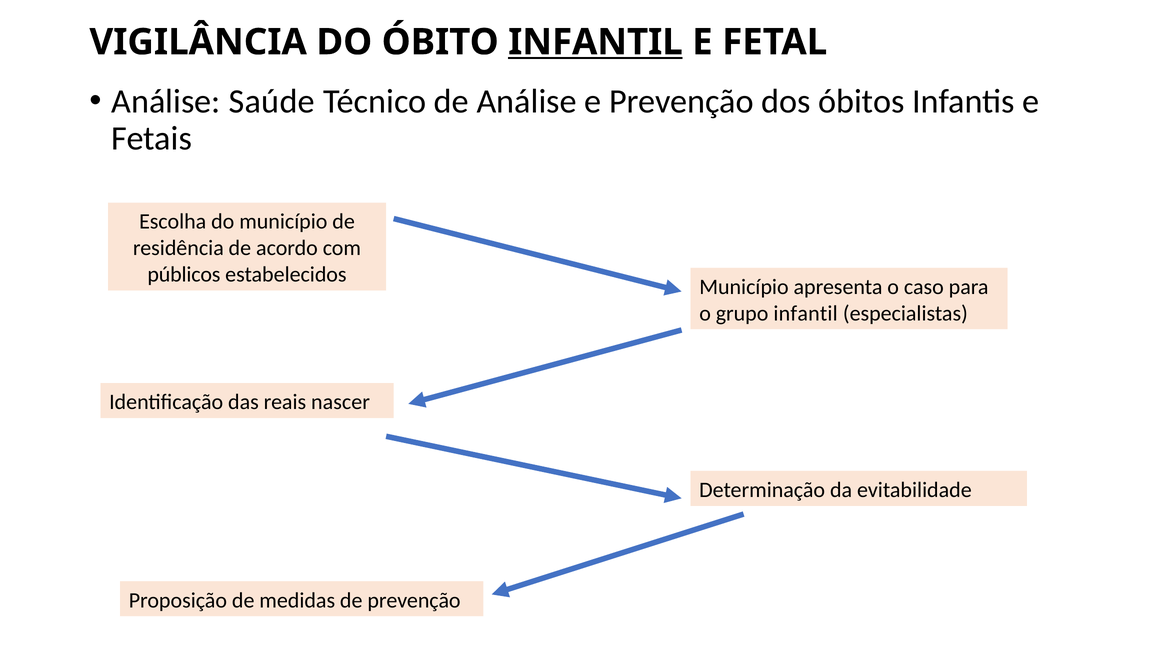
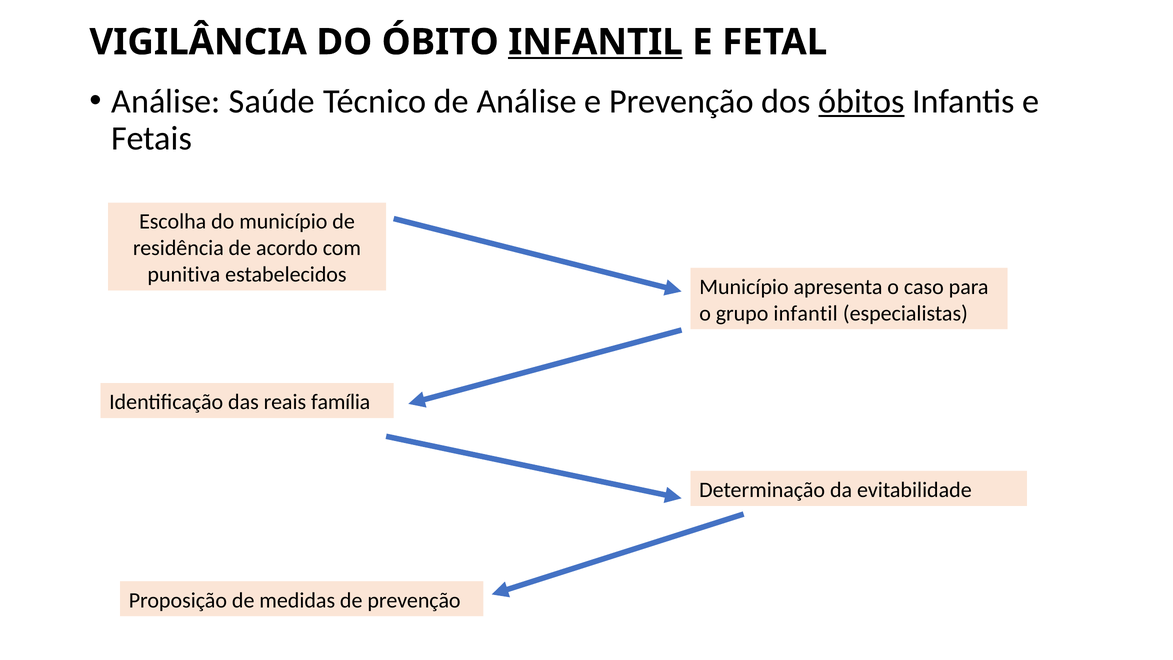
óbitos underline: none -> present
públicos: públicos -> punitiva
nascer: nascer -> família
